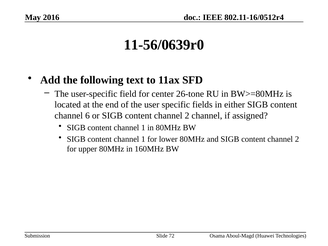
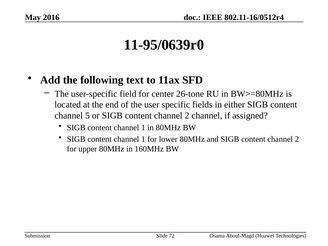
11-56/0639r0: 11-56/0639r0 -> 11-95/0639r0
6: 6 -> 5
